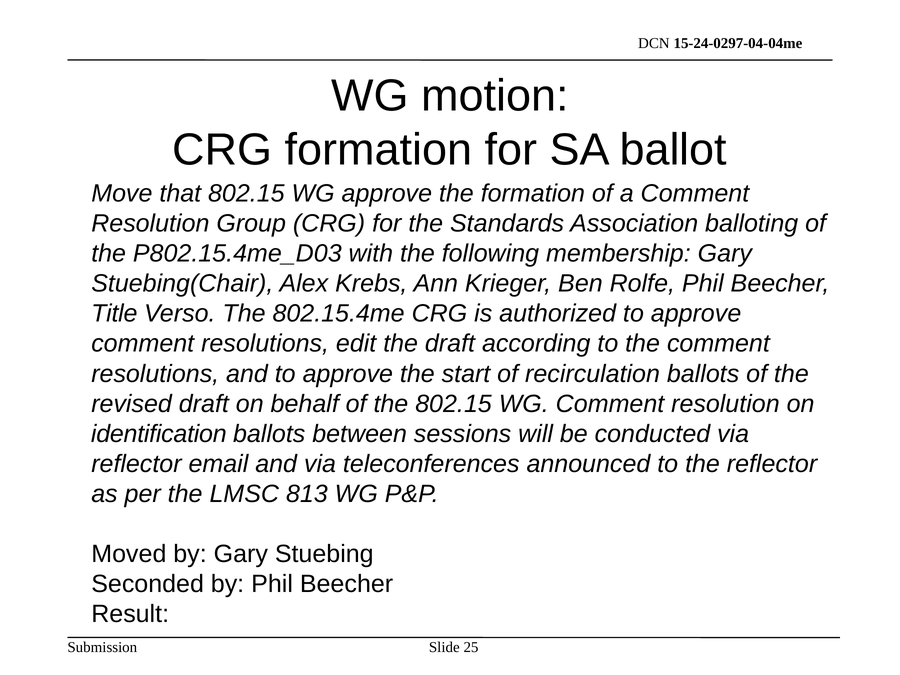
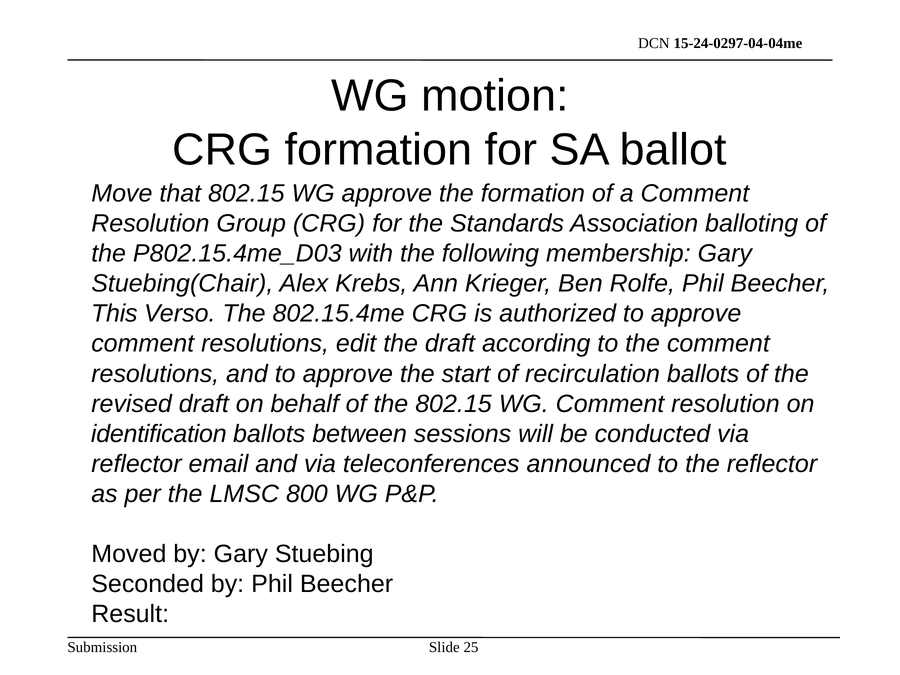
Title: Title -> This
813: 813 -> 800
